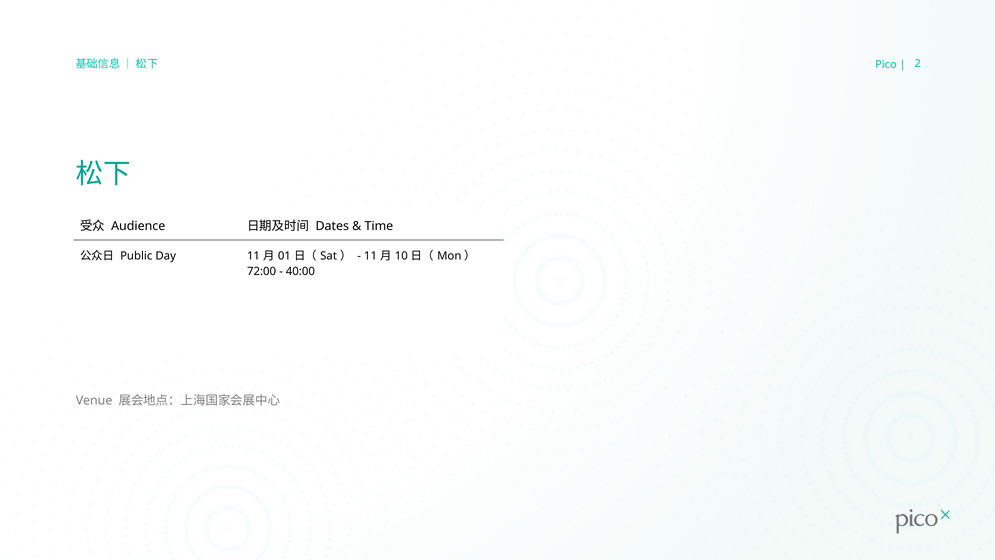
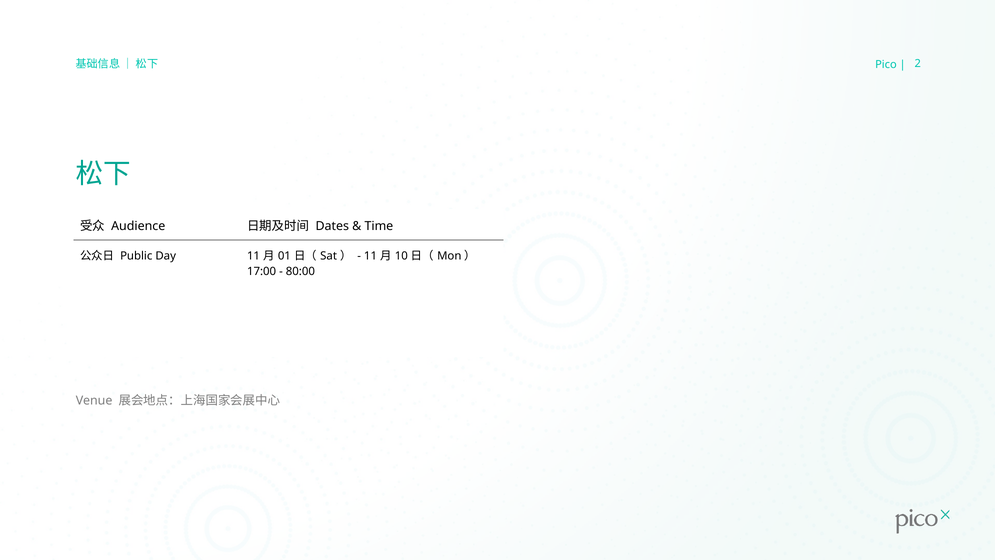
72:00: 72:00 -> 17:00
40:00: 40:00 -> 80:00
